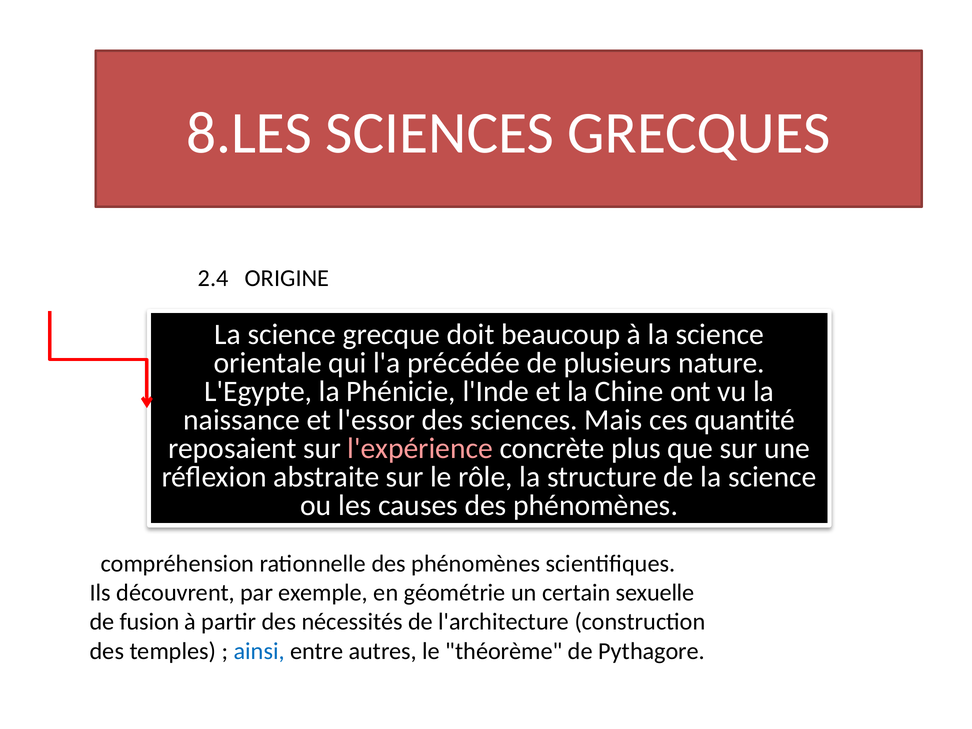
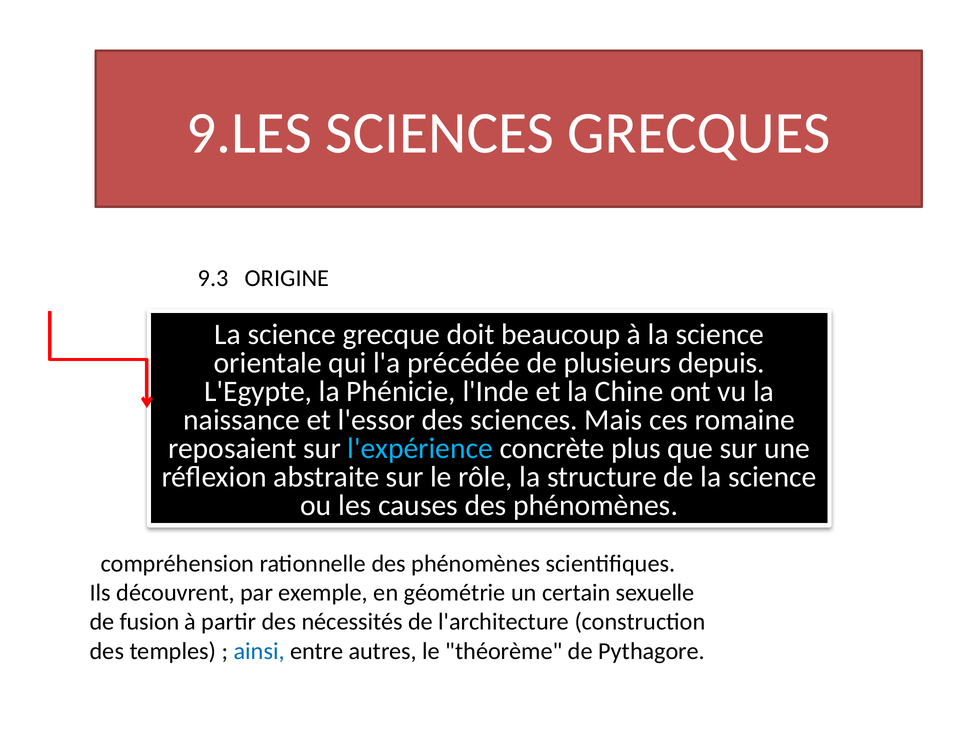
8.LES: 8.LES -> 9.LES
2.4: 2.4 -> 9.3
nature: nature -> depuis
quantité: quantité -> romaine
l'expérience colour: pink -> light blue
